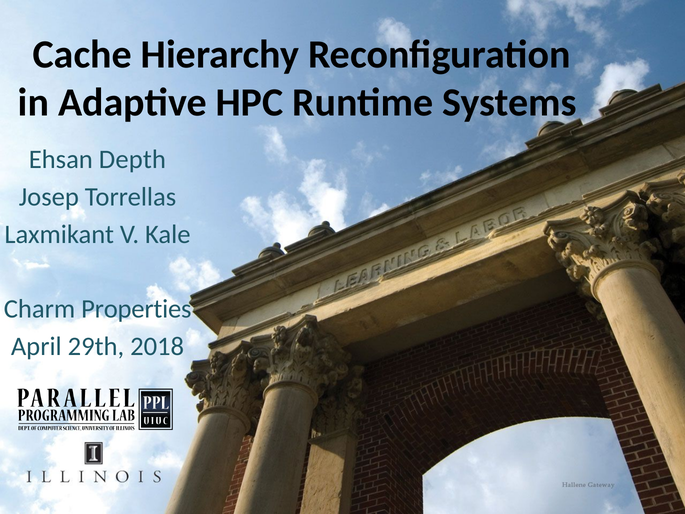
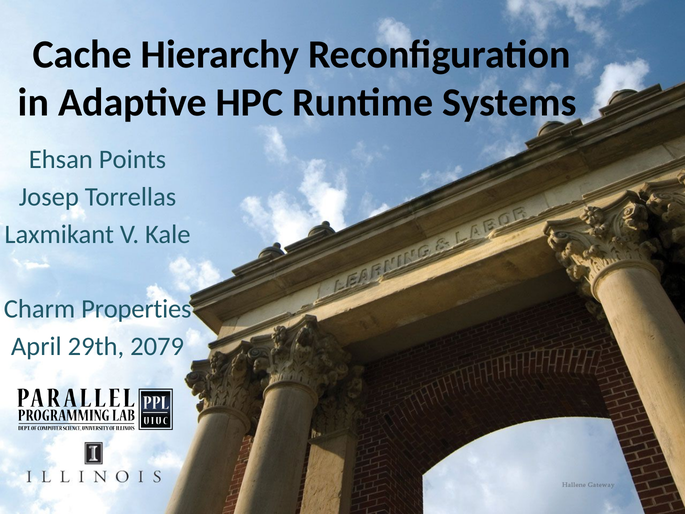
Depth: Depth -> Points
2018: 2018 -> 2079
